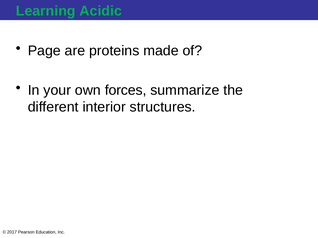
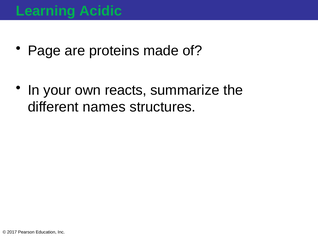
forces: forces -> reacts
interior: interior -> names
